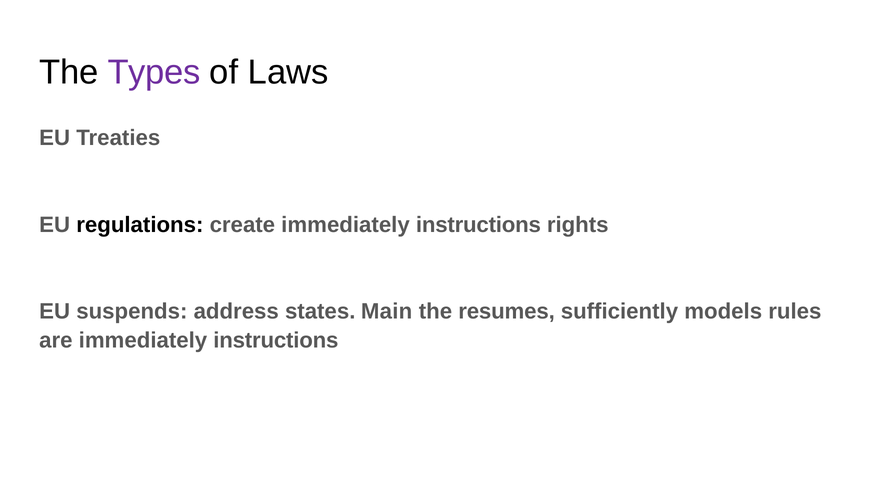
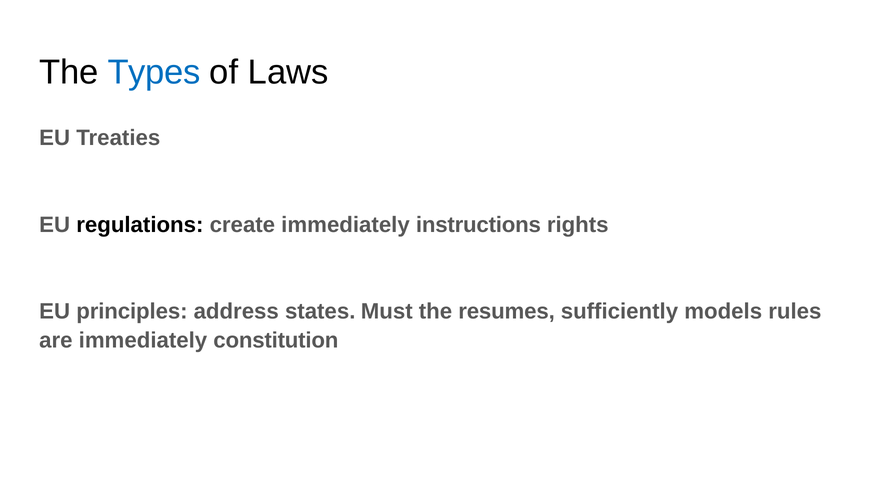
Types colour: purple -> blue
suspends: suspends -> principles
Main: Main -> Must
are immediately instructions: instructions -> constitution
